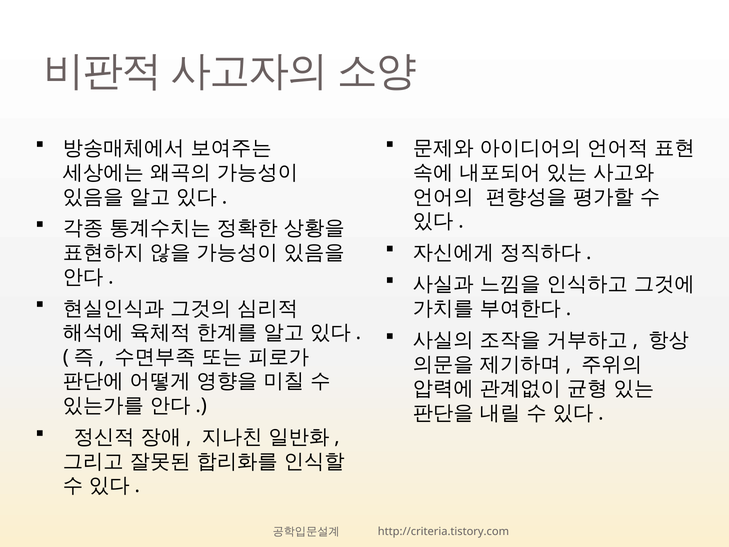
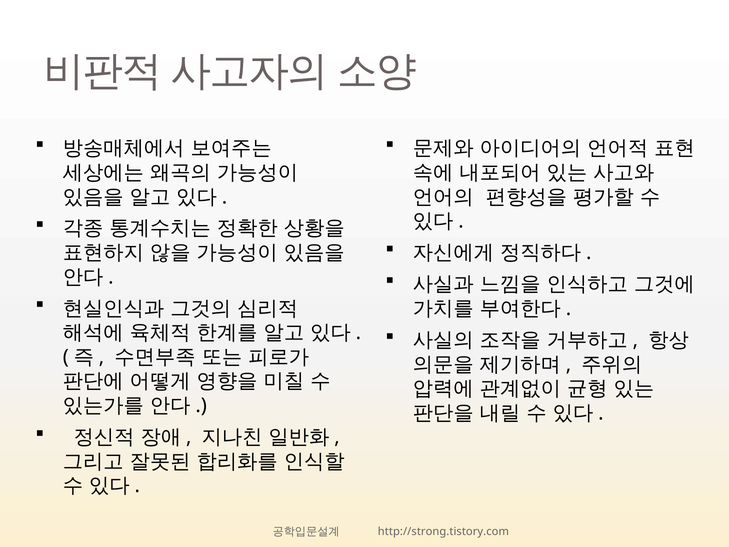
http://criteria.tistory.com: http://criteria.tistory.com -> http://strong.tistory.com
